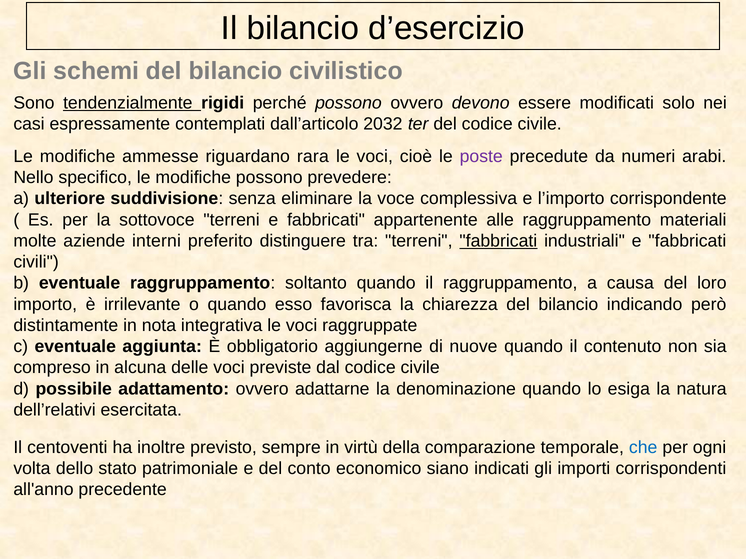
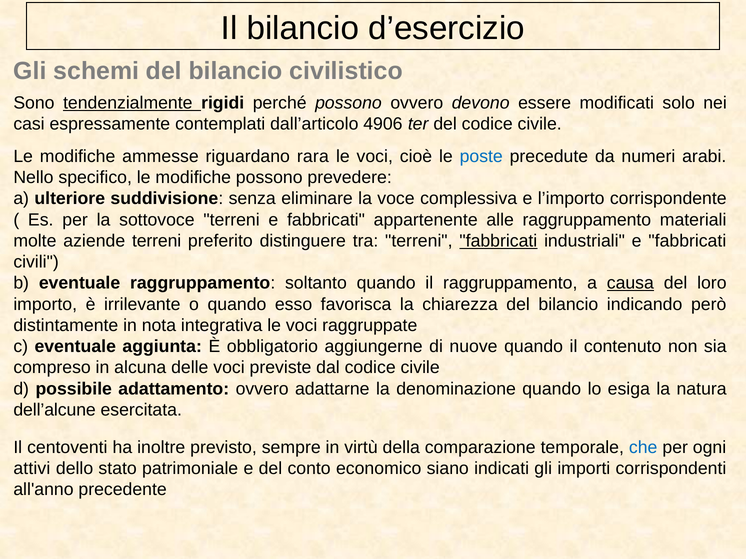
2032: 2032 -> 4906
poste colour: purple -> blue
aziende interni: interni -> terreni
causa underline: none -> present
dell’relativi: dell’relativi -> dell’alcune
volta: volta -> attivi
